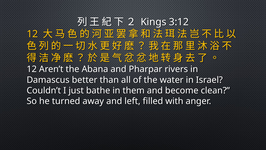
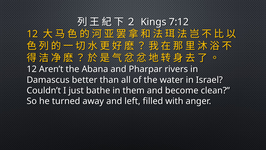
3:12: 3:12 -> 7:12
